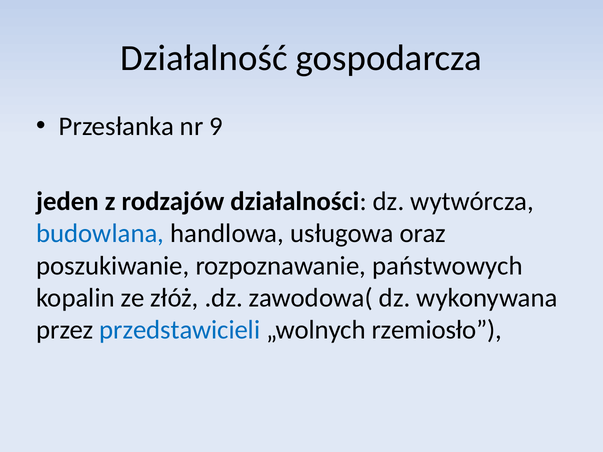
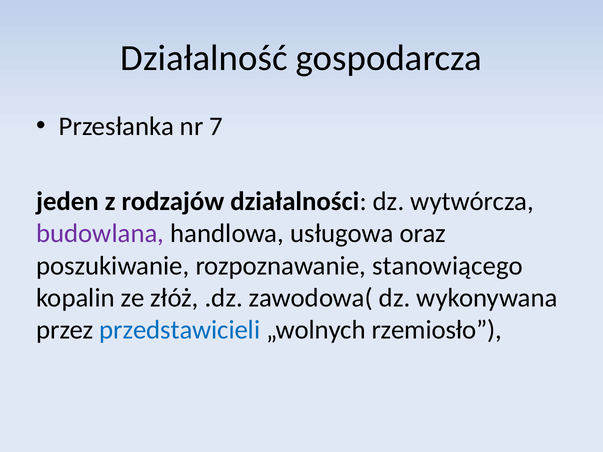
9: 9 -> 7
budowlana colour: blue -> purple
państwowych: państwowych -> stanowiącego
